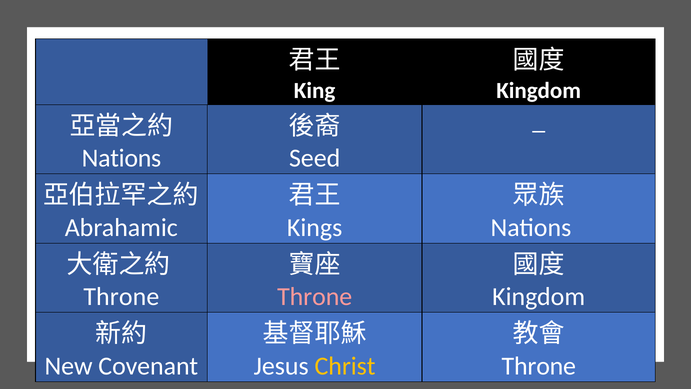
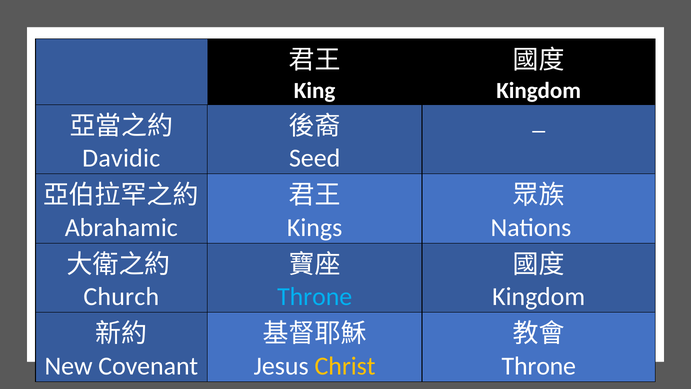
Nations at (121, 158): Nations -> Davidic
Throne at (121, 297): Throne -> Church
Throne at (315, 297) colour: pink -> light blue
